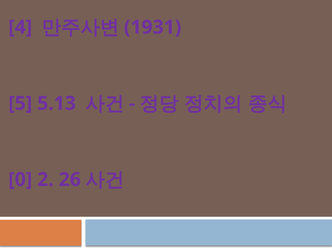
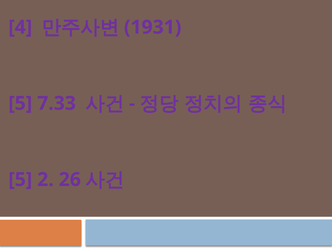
5.13: 5.13 -> 7.33
0 at (20, 180): 0 -> 5
